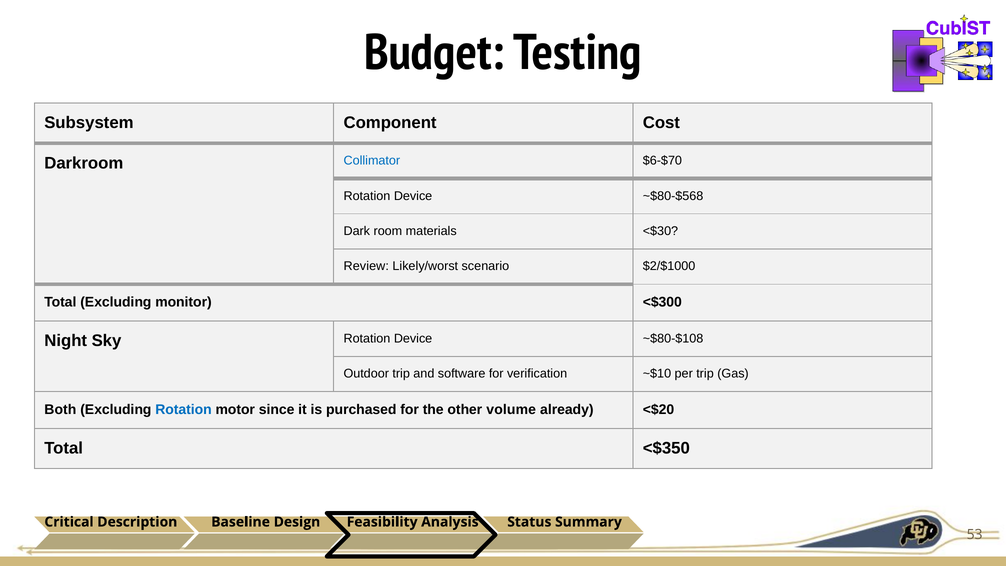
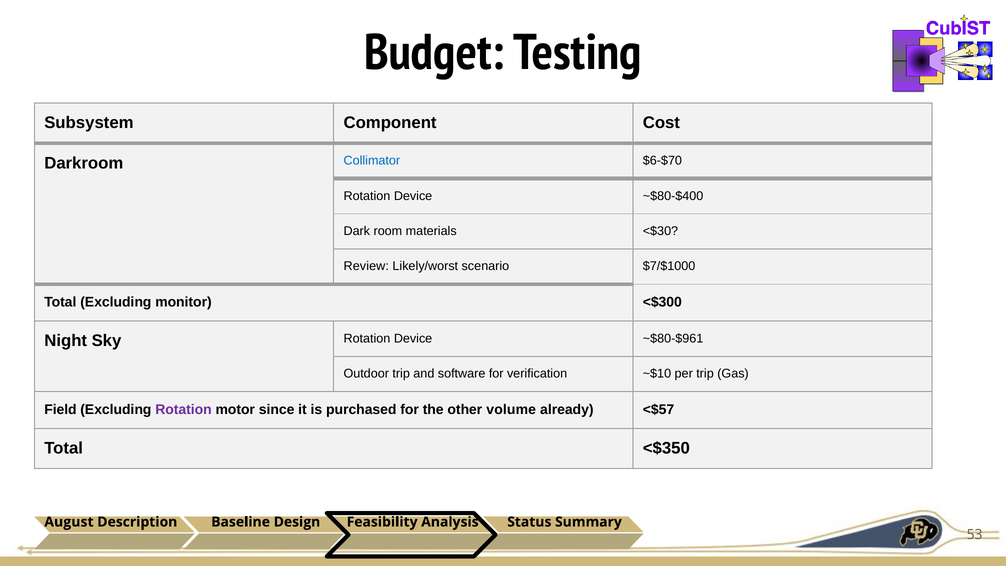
~$80-$568: ~$80-$568 -> ~$80-$400
$2/$1000: $2/$1000 -> $7/$1000
~$80-$108: ~$80-$108 -> ~$80-$961
Both: Both -> Field
Rotation at (184, 409) colour: blue -> purple
<$20: <$20 -> <$57
Critical: Critical -> August
